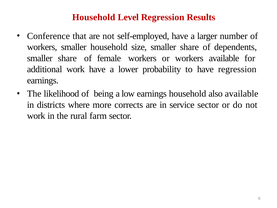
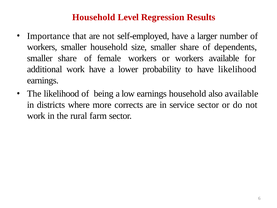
Conference: Conference -> Importance
have regression: regression -> likelihood
